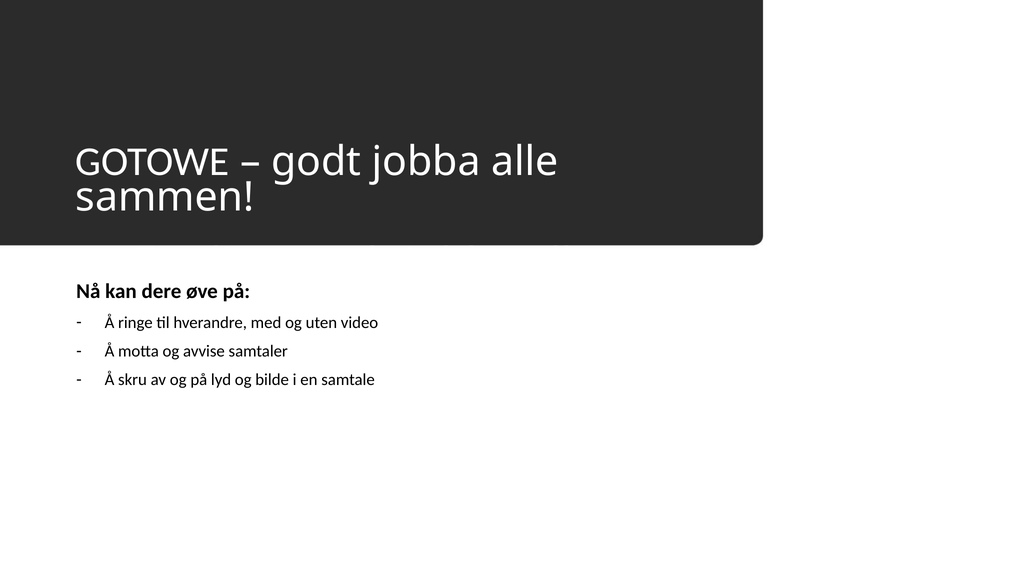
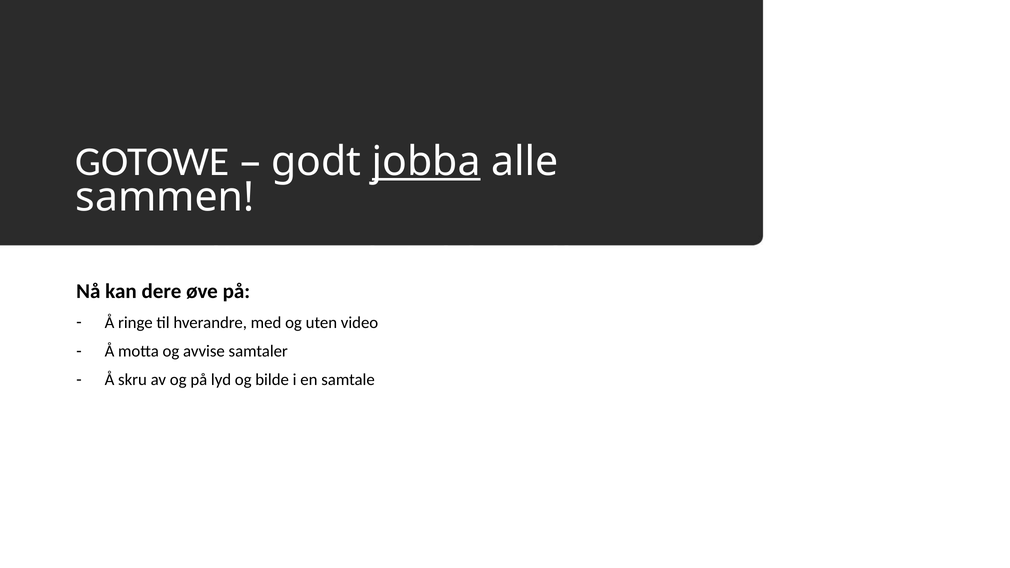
jobba at (426, 162) underline: none -> present
